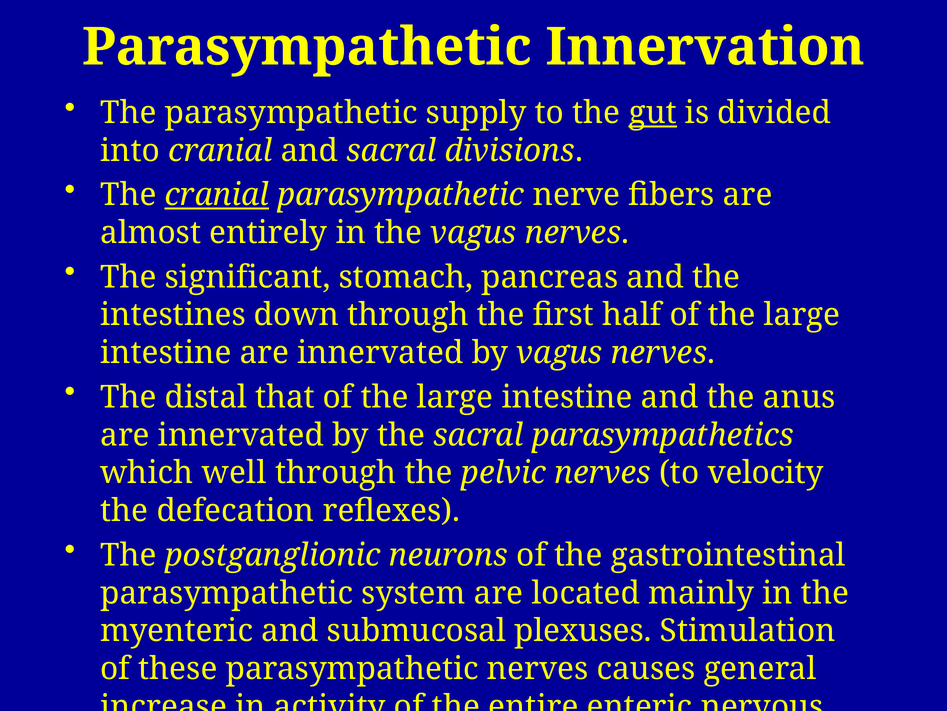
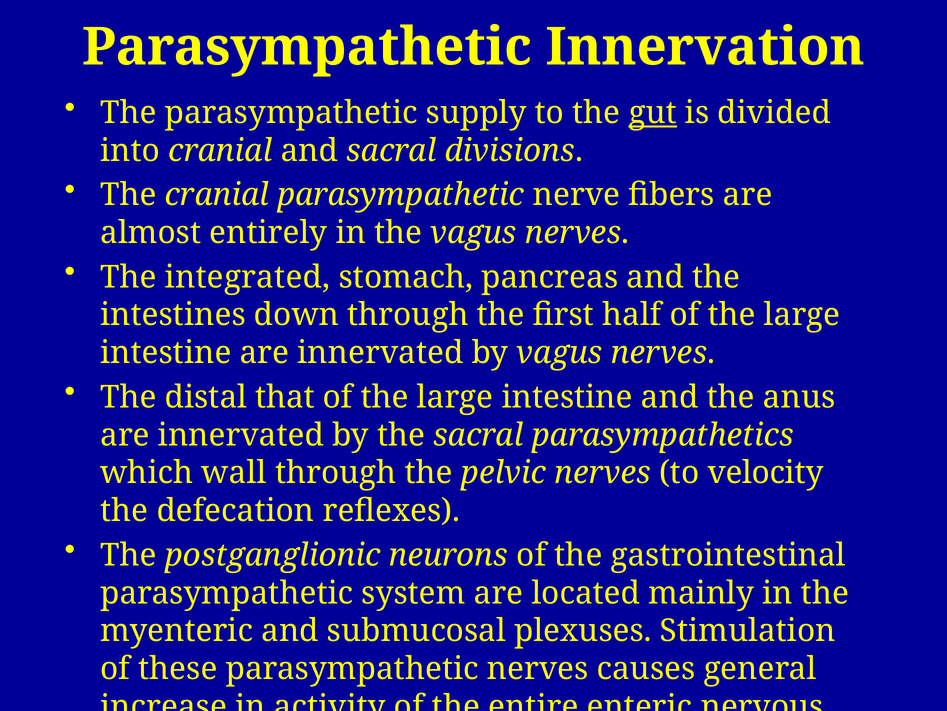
cranial at (217, 195) underline: present -> none
significant: significant -> integrated
well: well -> wall
